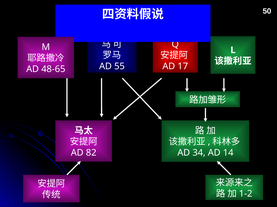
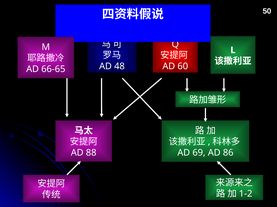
55: 55 -> 48
17: 17 -> 60
48-65: 48-65 -> 66-65
82: 82 -> 88
34: 34 -> 69
14: 14 -> 86
